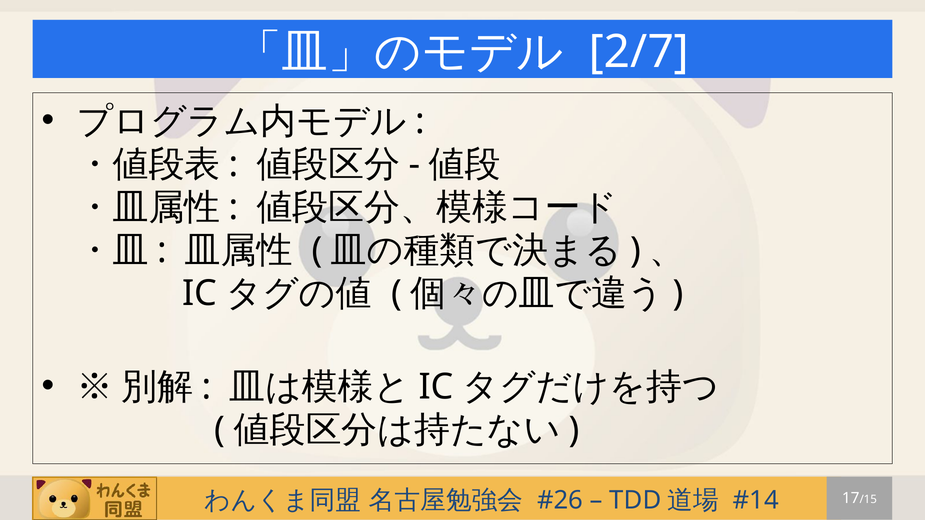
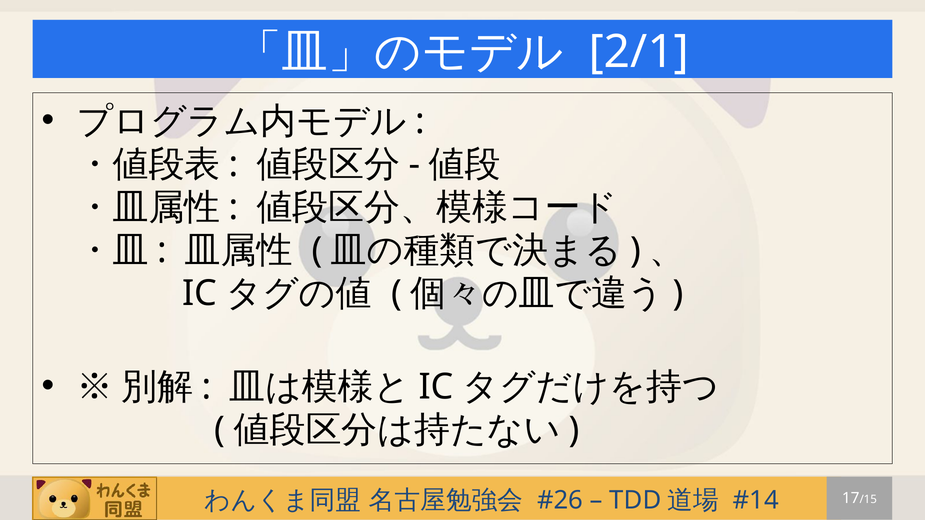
2/7: 2/7 -> 2/1
